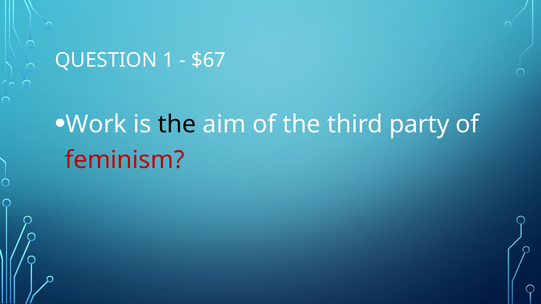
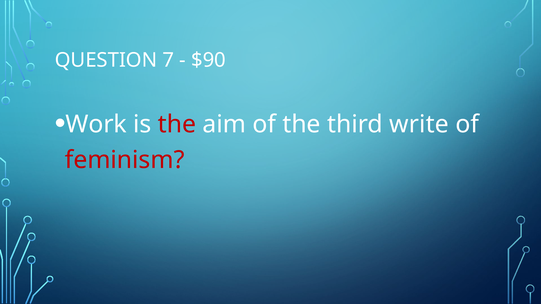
1: 1 -> 7
$67: $67 -> $90
the at (177, 124) colour: black -> red
party: party -> write
